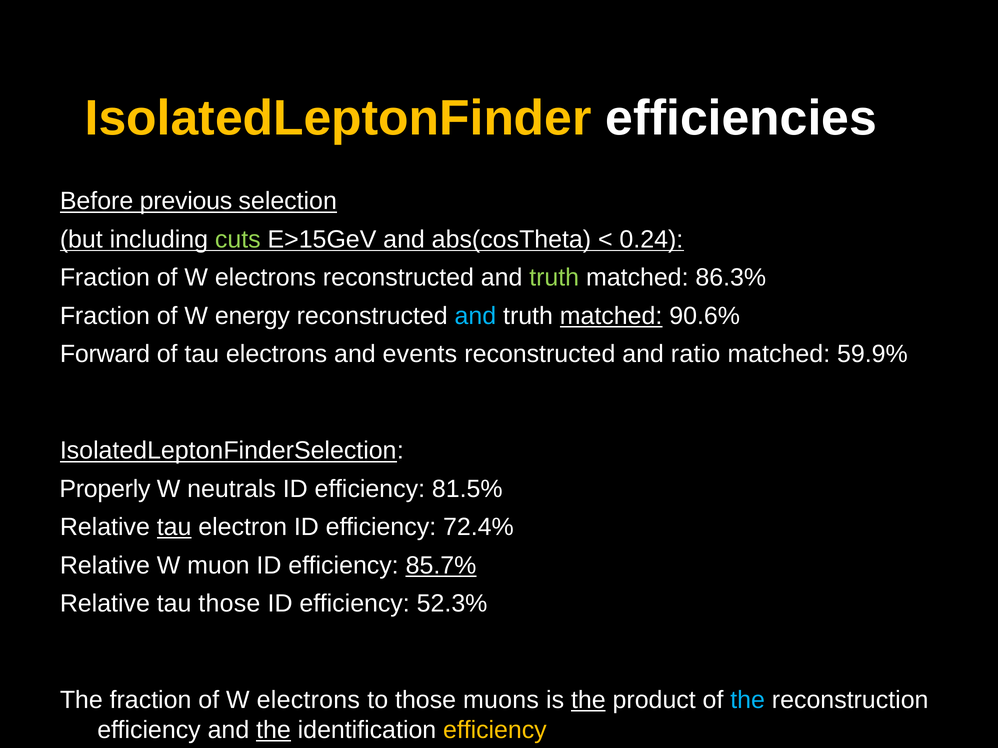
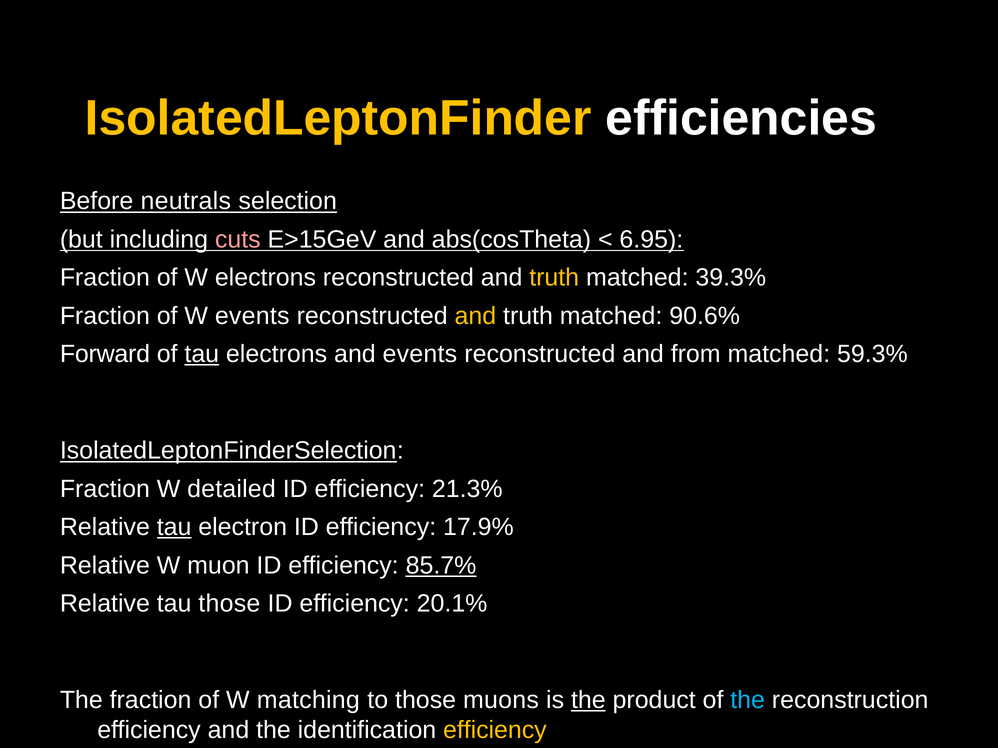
previous: previous -> neutrals
cuts colour: light green -> pink
0.24: 0.24 -> 6.95
truth at (554, 278) colour: light green -> yellow
86.3%: 86.3% -> 39.3%
W energy: energy -> events
and at (475, 316) colour: light blue -> yellow
matched at (611, 316) underline: present -> none
tau at (202, 354) underline: none -> present
ratio: ratio -> from
59.9%: 59.9% -> 59.3%
Properly at (105, 489): Properly -> Fraction
neutrals: neutrals -> detailed
81.5%: 81.5% -> 21.3%
72.4%: 72.4% -> 17.9%
52.3%: 52.3% -> 20.1%
electrons at (308, 701): electrons -> matching
the at (274, 730) underline: present -> none
